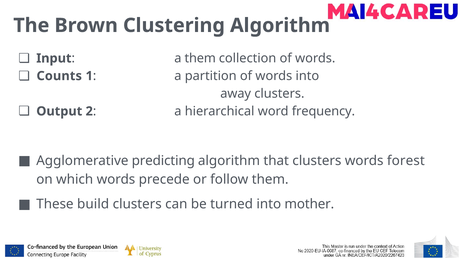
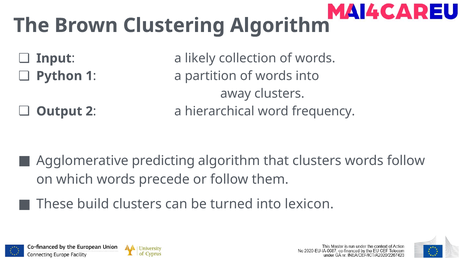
a them: them -> likely
Counts: Counts -> Python
words forest: forest -> follow
mother: mother -> lexicon
